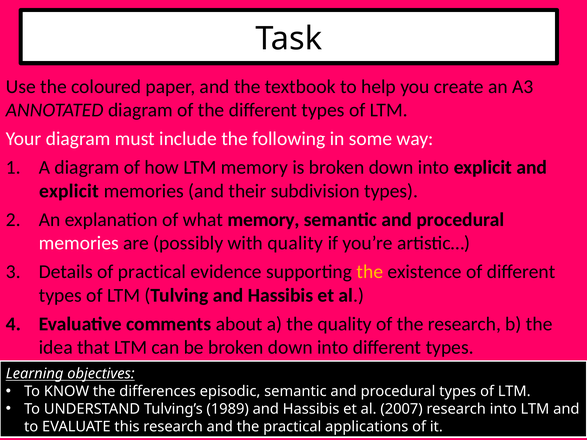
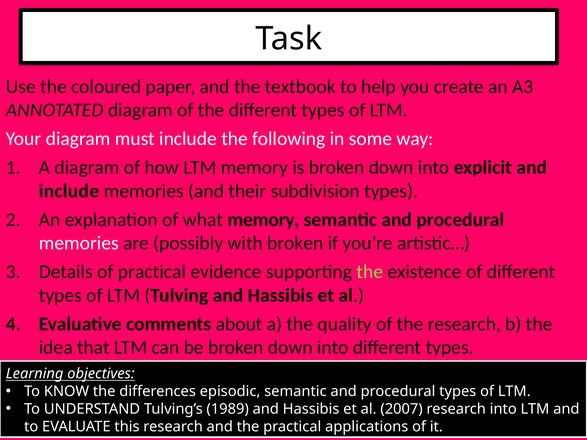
explicit at (69, 191): explicit -> include
with quality: quality -> broken
the at (370, 272) colour: yellow -> light green
